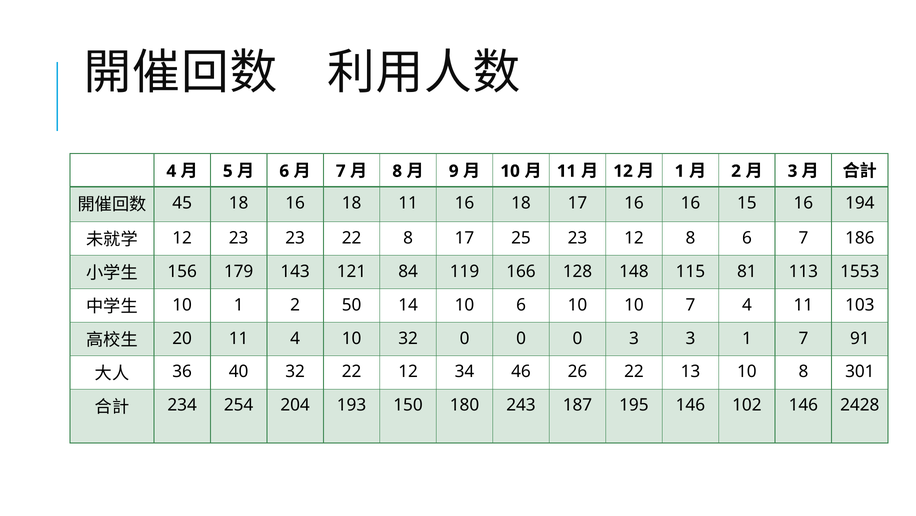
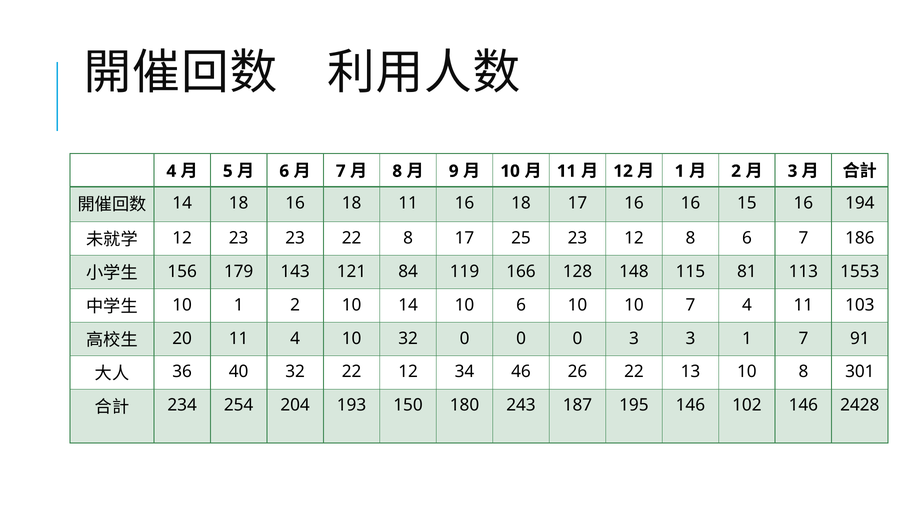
45 at (182, 203): 45 -> 14
2 50: 50 -> 10
